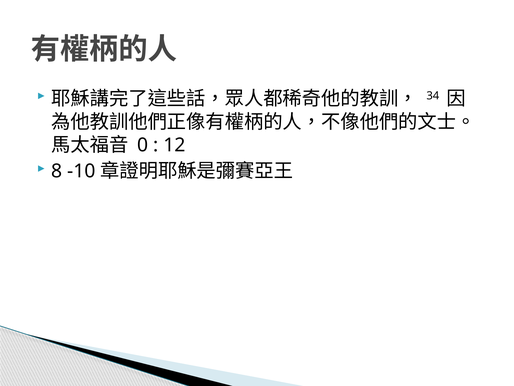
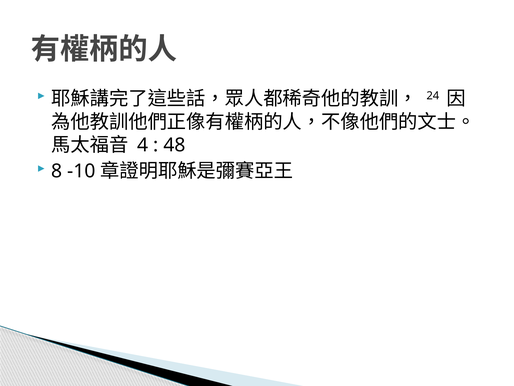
34: 34 -> 24
0: 0 -> 4
12: 12 -> 48
